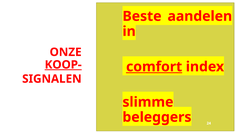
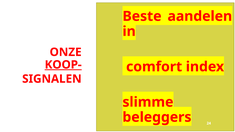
comfort underline: present -> none
